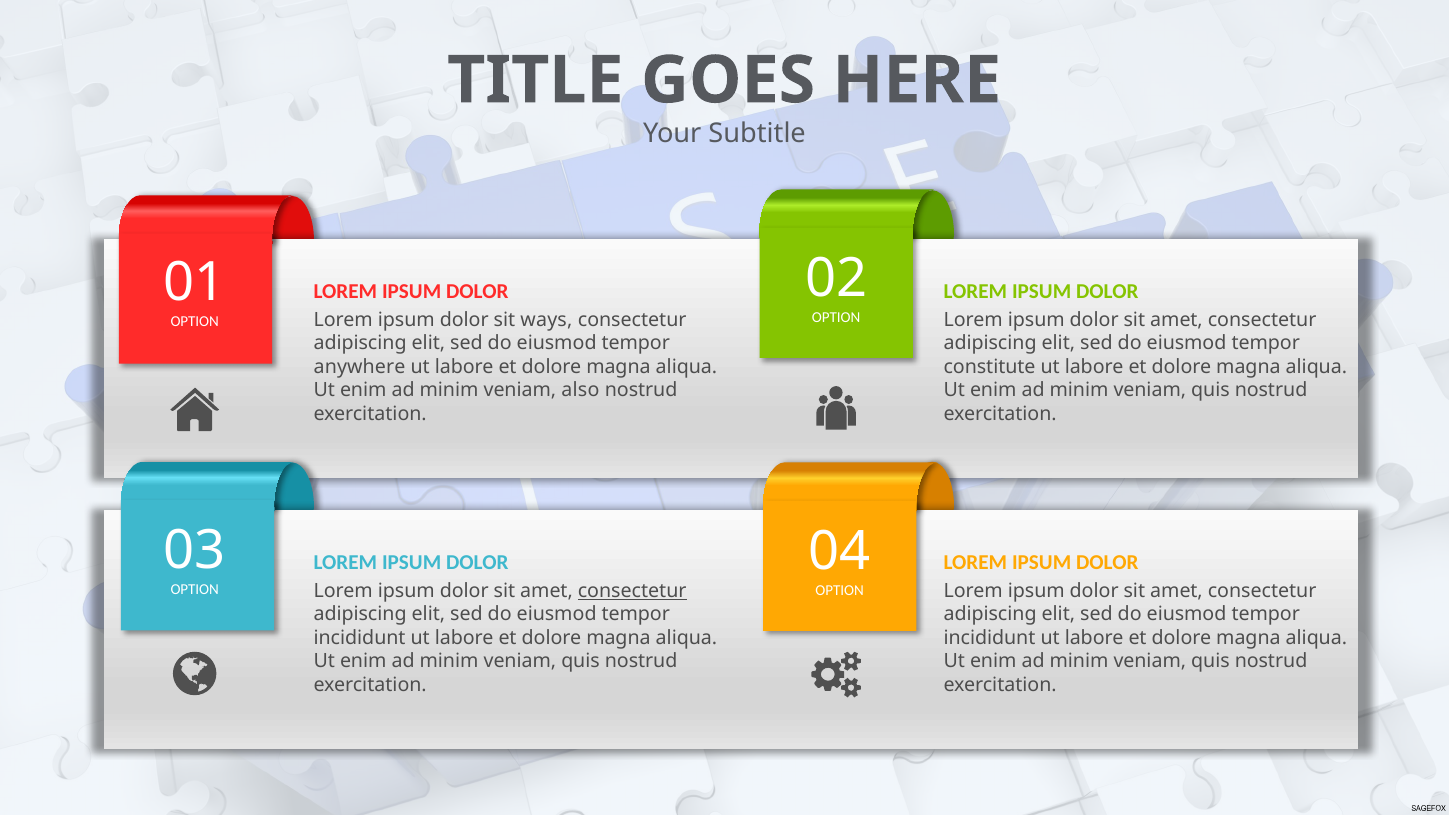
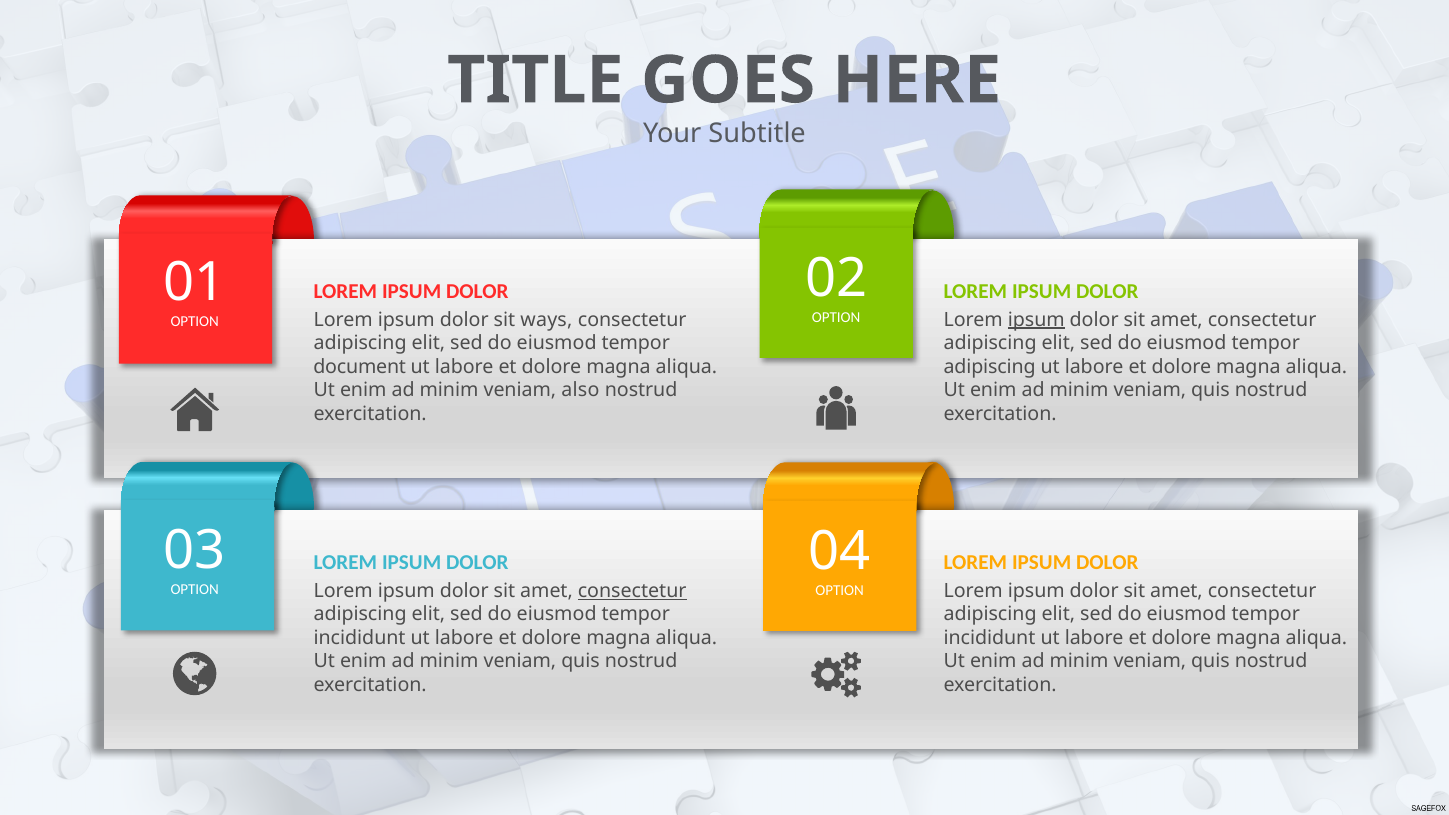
ipsum at (1036, 320) underline: none -> present
constitute at (990, 367): constitute -> adipiscing
anywhere: anywhere -> document
